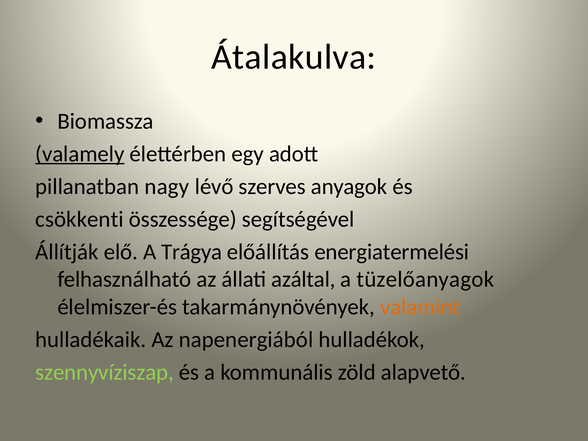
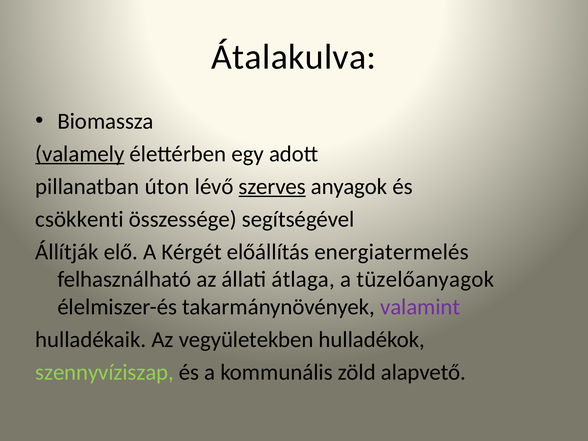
nagy: nagy -> úton
szerves underline: none -> present
Trágya: Trágya -> Kérgét
energiatermelési: energiatermelési -> energiatermelés
azáltal: azáltal -> átlaga
valamint colour: orange -> purple
napenergiából: napenergiából -> vegyületekben
